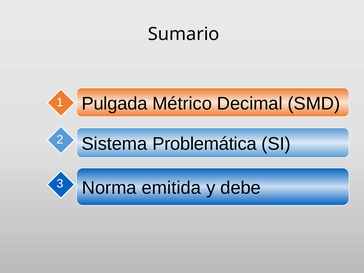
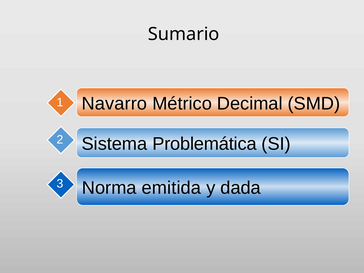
Pulgada: Pulgada -> Navarro
debe: debe -> dada
